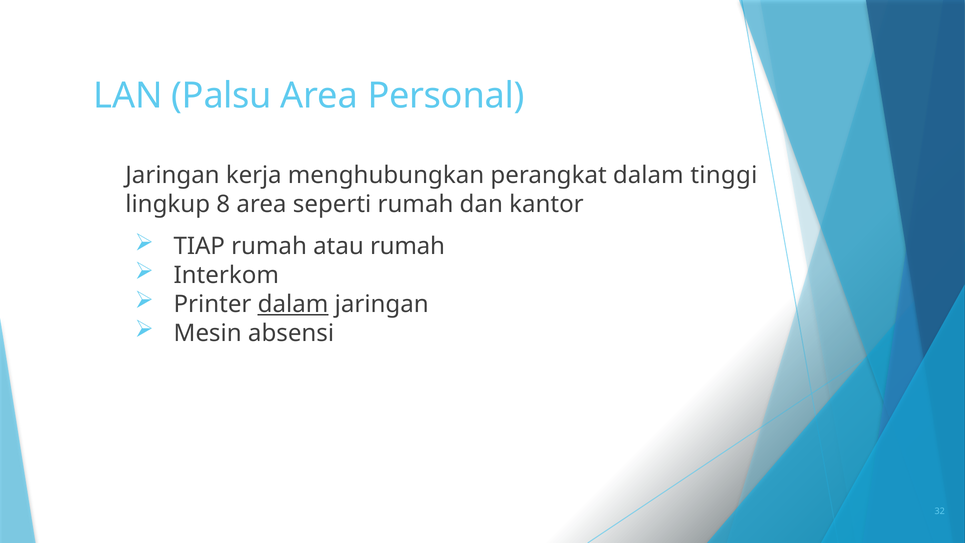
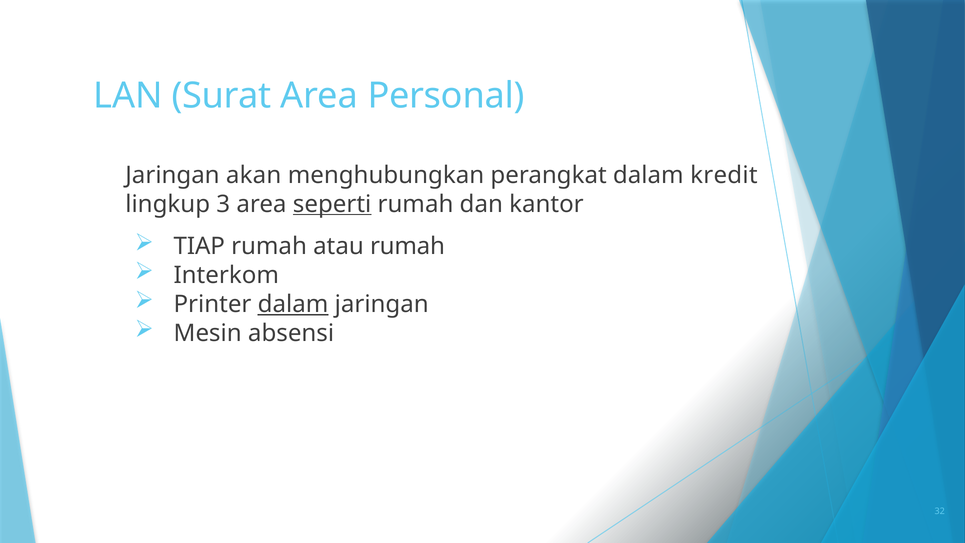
Palsu: Palsu -> Surat
kerja: kerja -> akan
tinggi: tinggi -> kredit
8: 8 -> 3
seperti underline: none -> present
